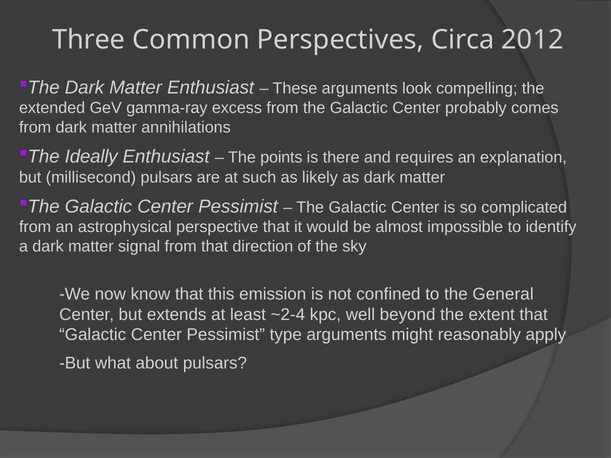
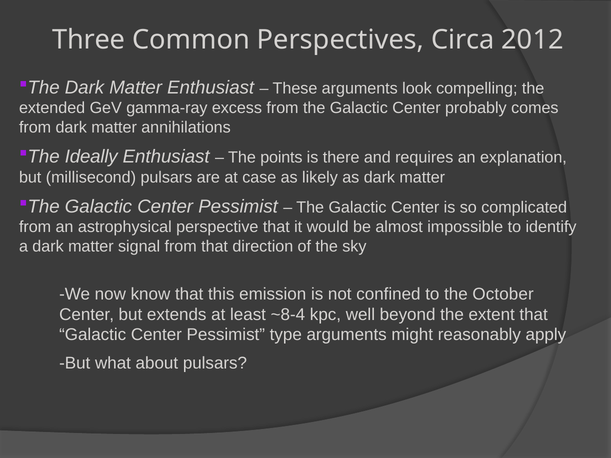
such: such -> case
General: General -> October
~2-4: ~2-4 -> ~8-4
